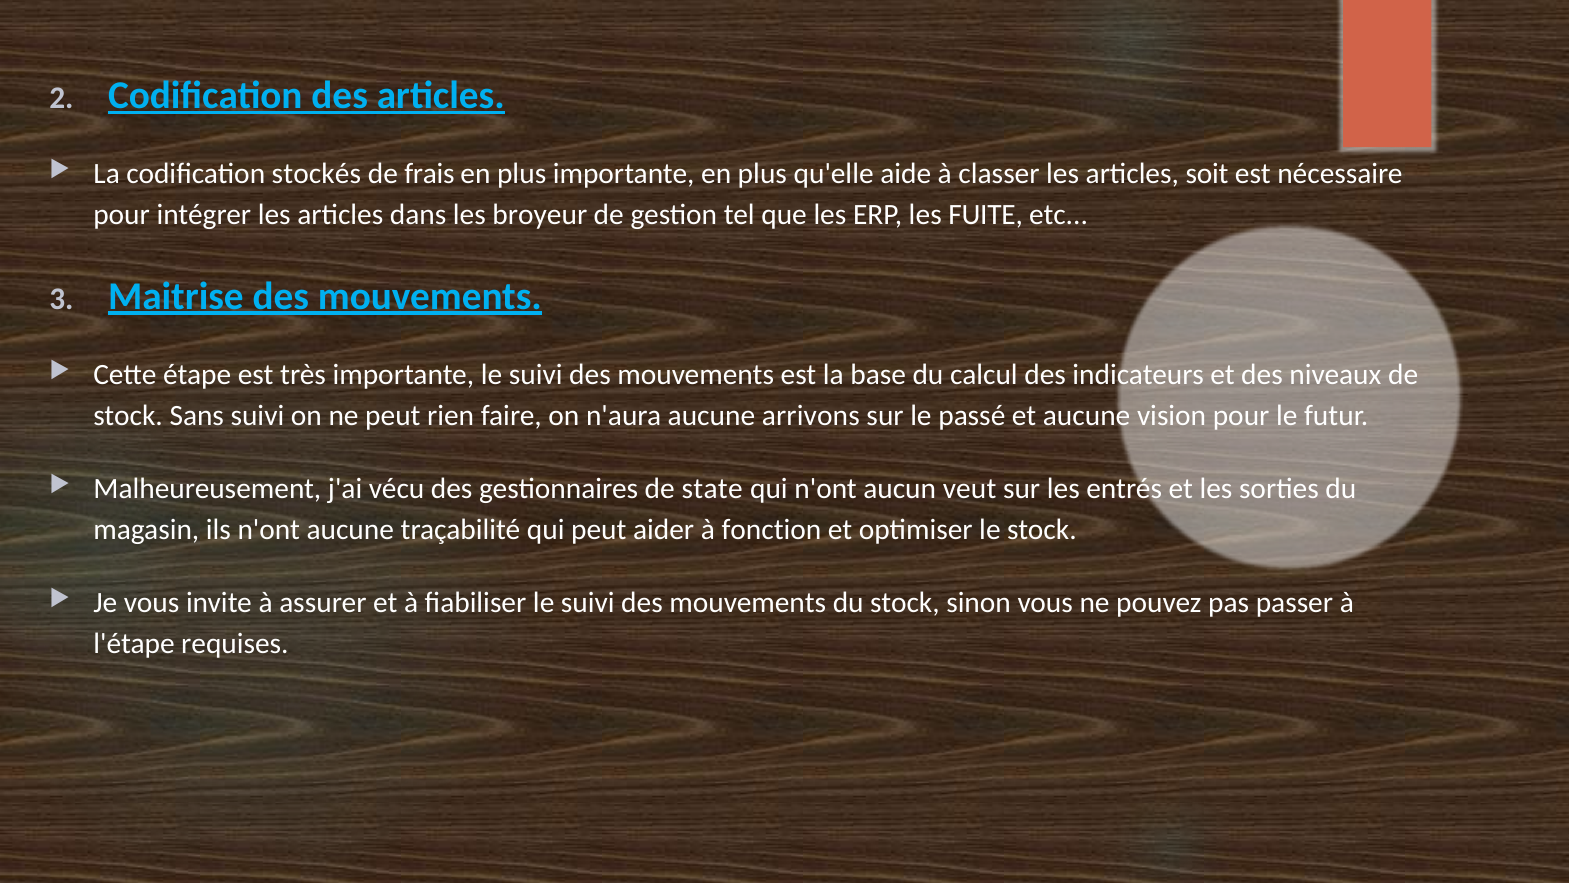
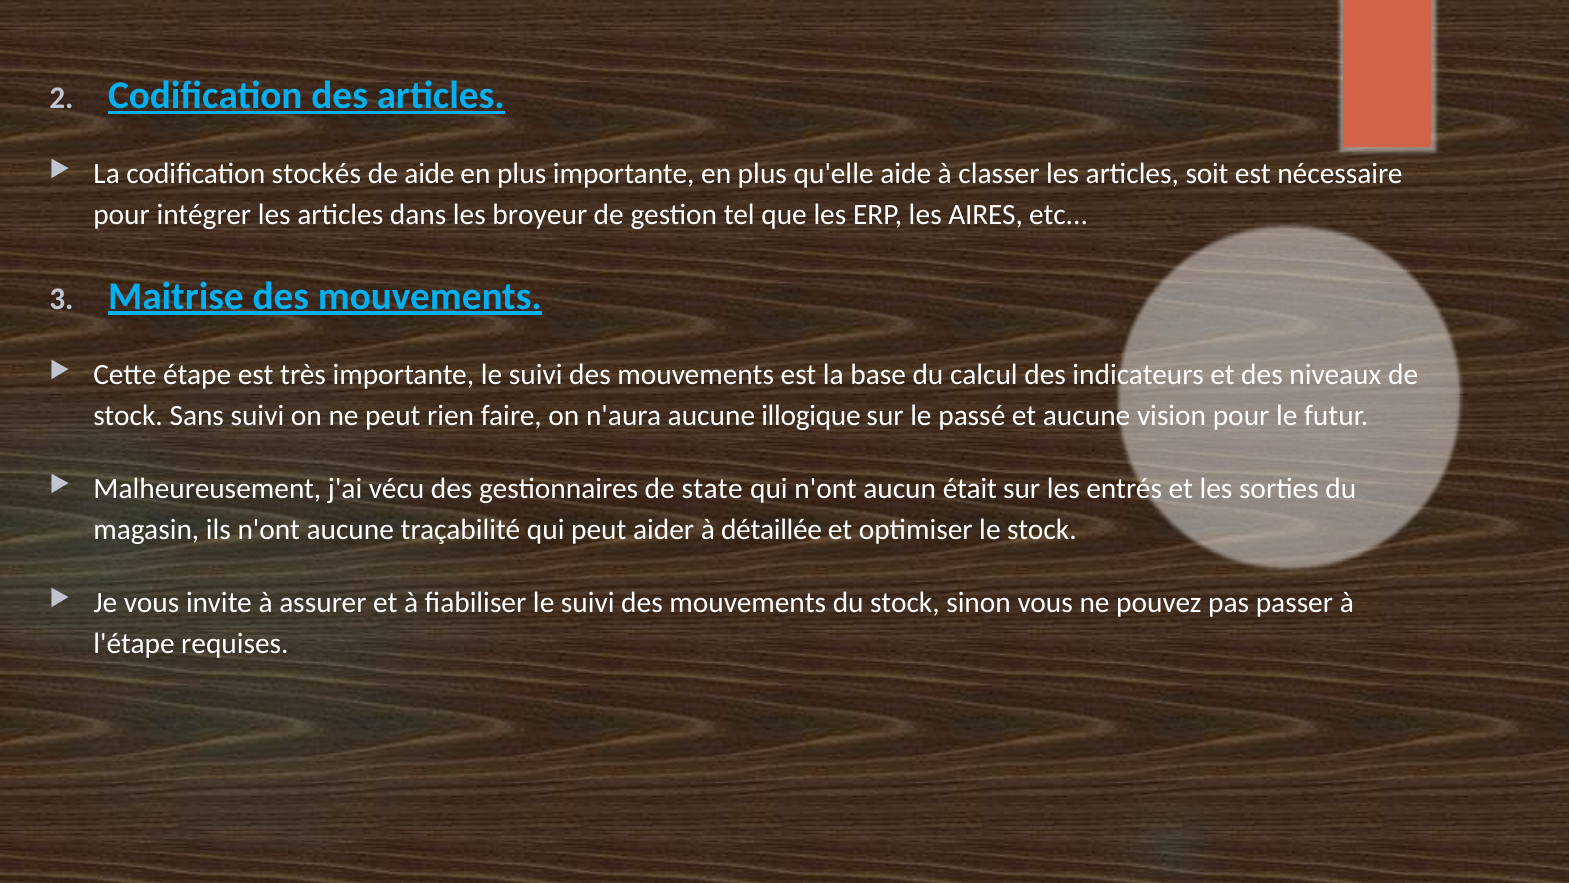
de frais: frais -> aide
FUITE: FUITE -> AIRES
arrivons: arrivons -> illogique
veut: veut -> était
fonction: fonction -> détaillée
